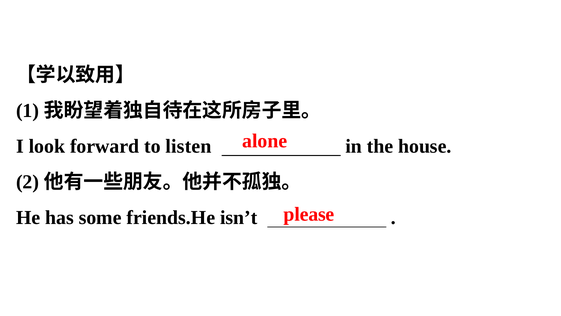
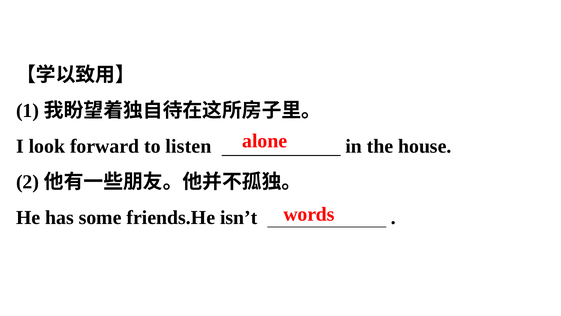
please: please -> words
